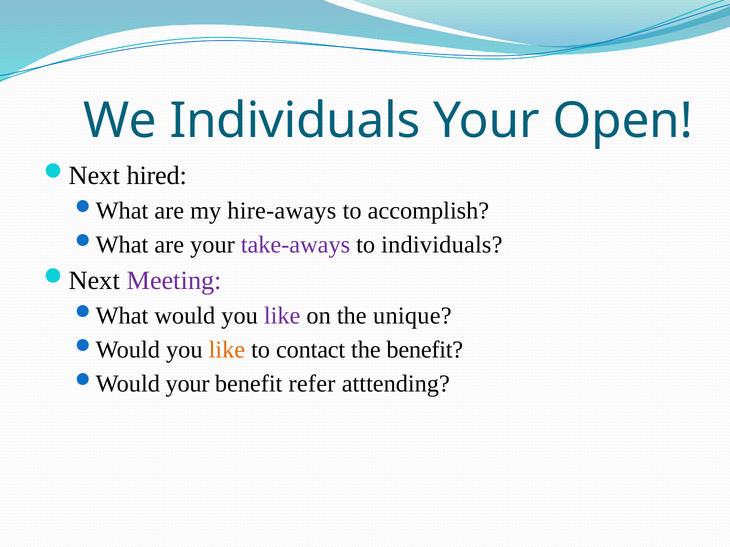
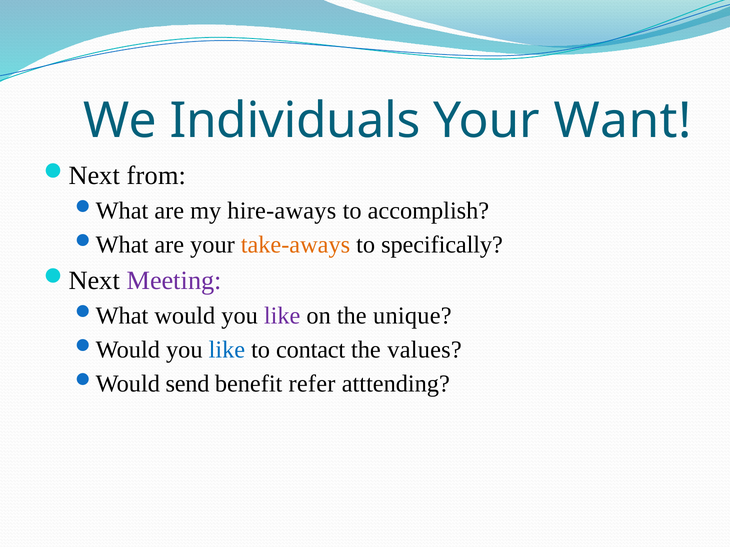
Open: Open -> Want
hired: hired -> from
take-aways colour: purple -> orange
to individuals: individuals -> specifically
like at (227, 350) colour: orange -> blue
the benefit: benefit -> values
your at (188, 384): your -> send
